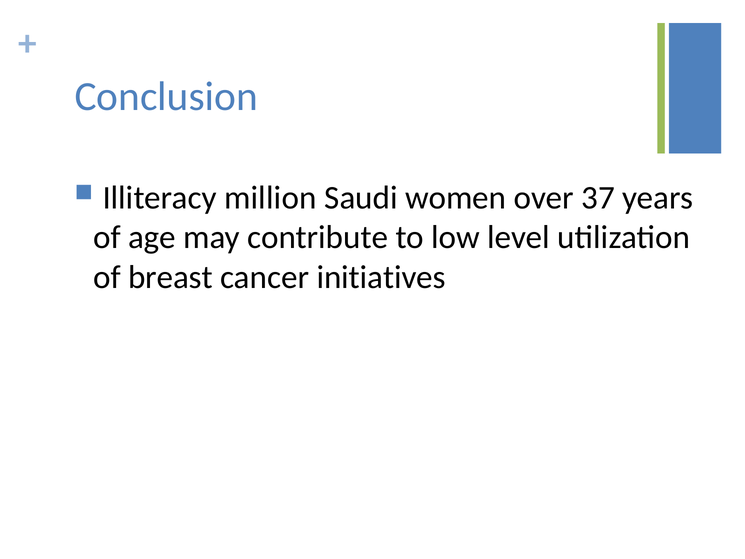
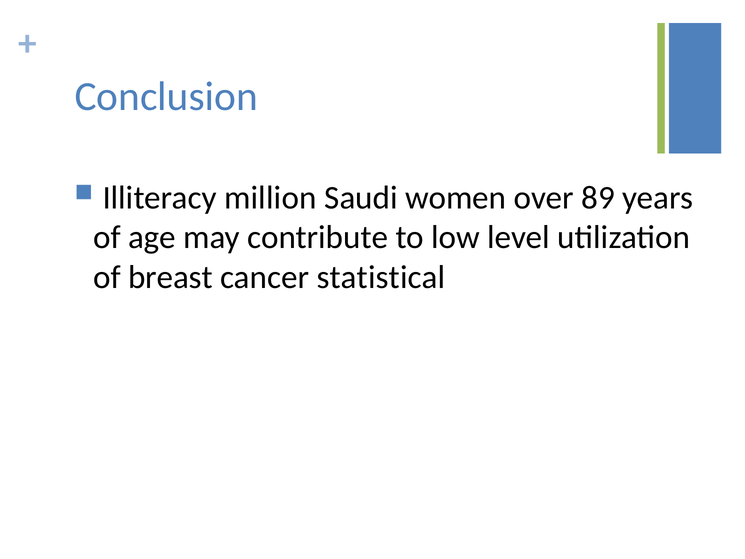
37: 37 -> 89
initiatives: initiatives -> statistical
